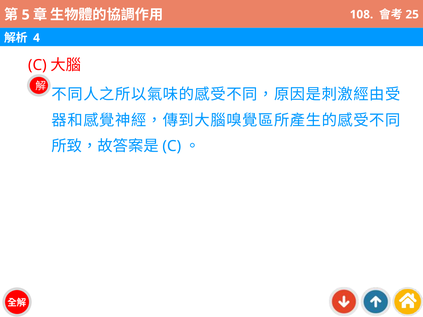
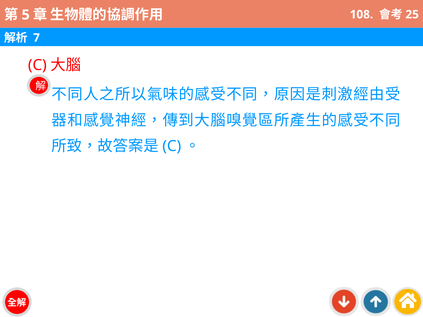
4: 4 -> 7
